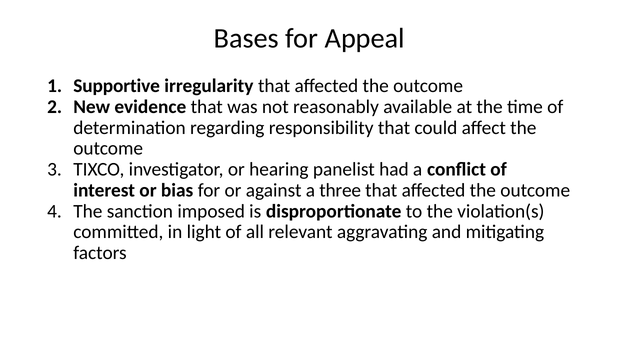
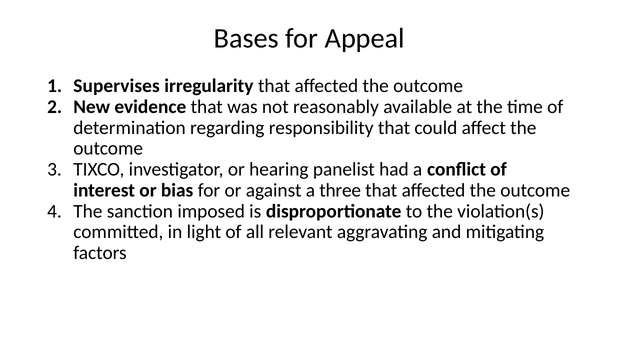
Supportive: Supportive -> Supervises
